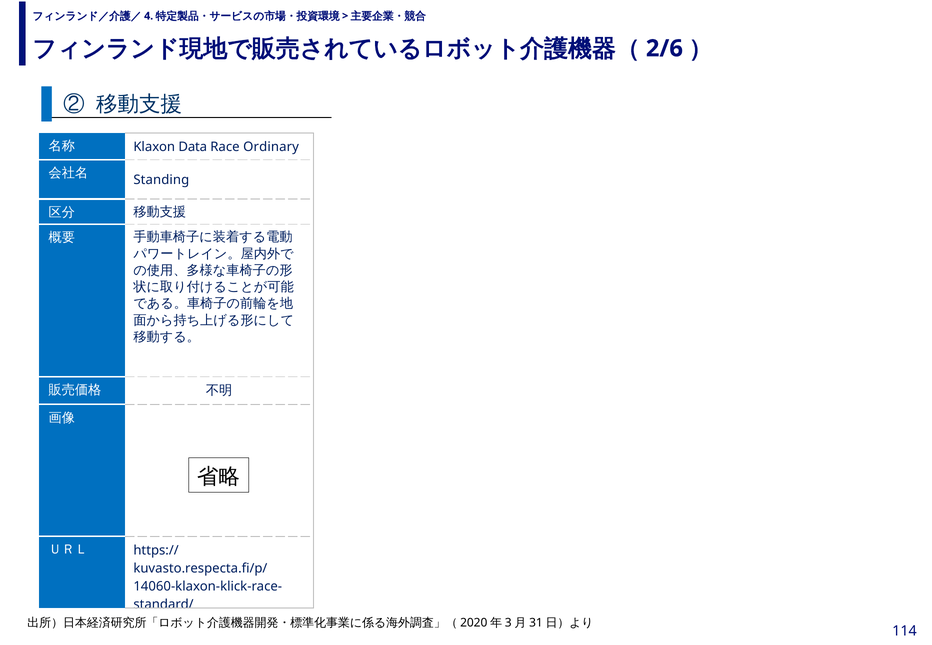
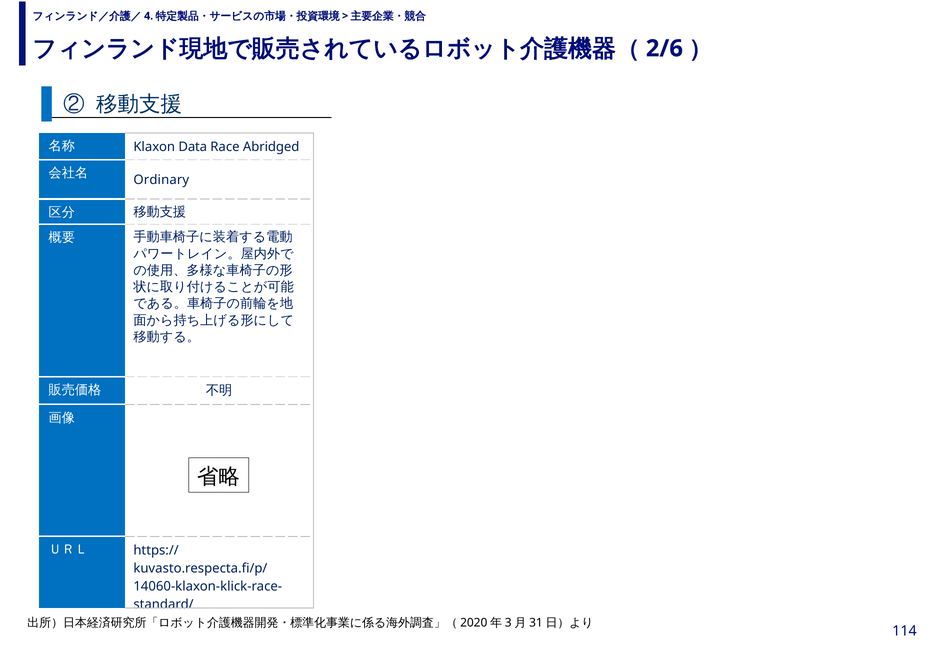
Ordinary: Ordinary -> Abridged
Standing: Standing -> Ordinary
